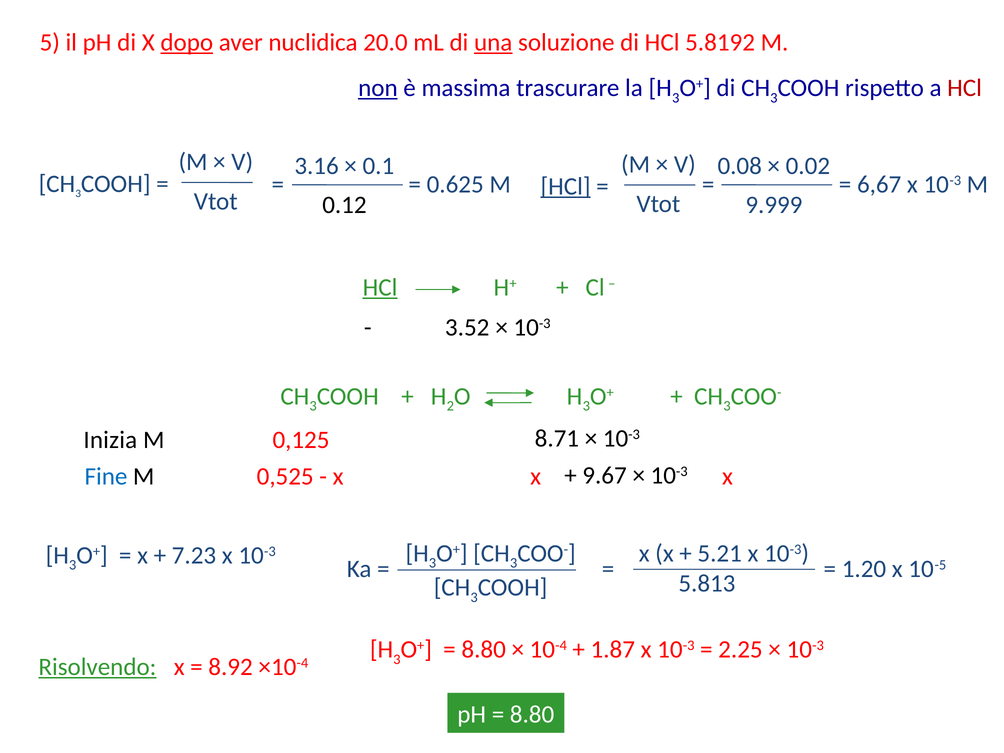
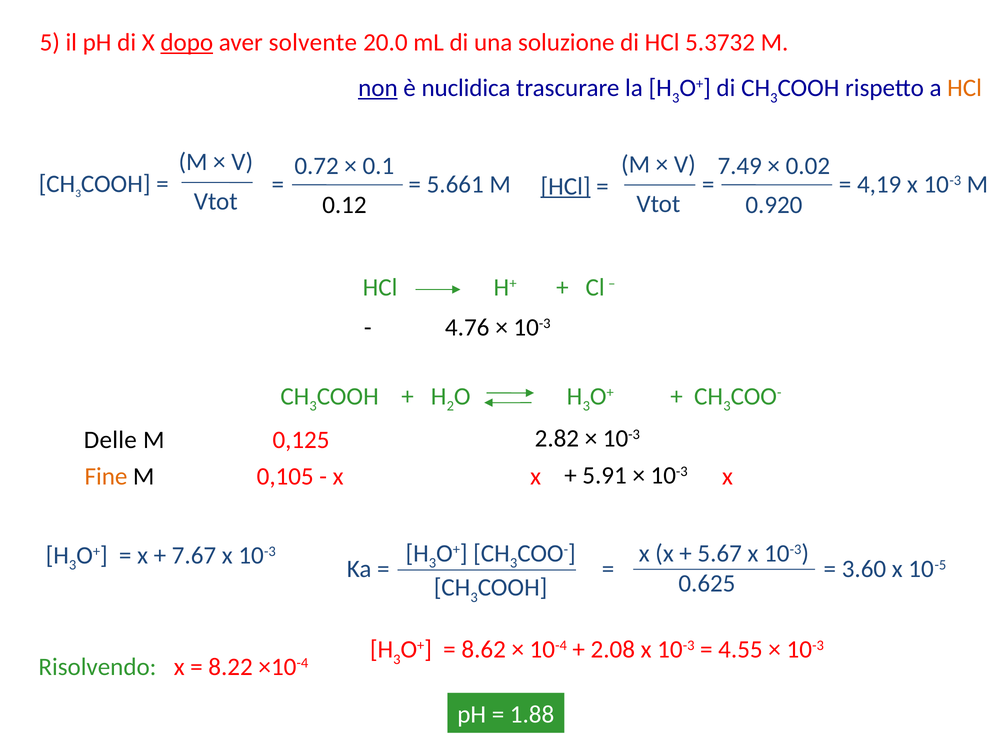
nuclidica: nuclidica -> solvente
una underline: present -> none
5.8192: 5.8192 -> 5.3732
massima: massima -> nuclidica
HCl at (965, 88) colour: red -> orange
3.16: 3.16 -> 0.72
0.08: 0.08 -> 7.49
0.625: 0.625 -> 5.661
6,67: 6,67 -> 4,19
9.999: 9.999 -> 0.920
HCl at (380, 288) underline: present -> none
3.52: 3.52 -> 4.76
8.71: 8.71 -> 2.82
Inizia: Inizia -> Delle
9.67: 9.67 -> 5.91
Fine colour: blue -> orange
0,525: 0,525 -> 0,105
5.21: 5.21 -> 5.67
7.23: 7.23 -> 7.67
1.20: 1.20 -> 3.60
5.813: 5.813 -> 0.625
8.80 at (484, 650): 8.80 -> 8.62
1.87: 1.87 -> 2.08
2.25: 2.25 -> 4.55
Risolvendo underline: present -> none
8.92: 8.92 -> 8.22
8.80 at (532, 715): 8.80 -> 1.88
